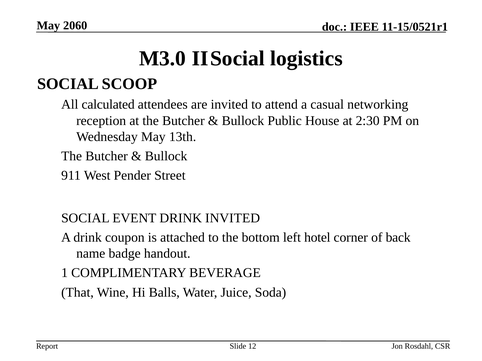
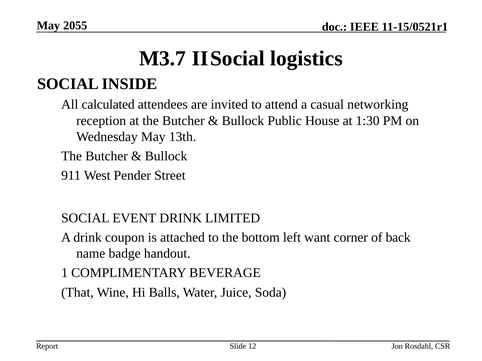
2060: 2060 -> 2055
M3.0: M3.0 -> M3.7
SCOOP: SCOOP -> INSIDE
2:30: 2:30 -> 1:30
DRINK INVITED: INVITED -> LIMITED
hotel: hotel -> want
